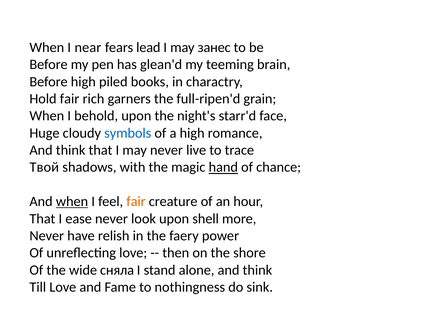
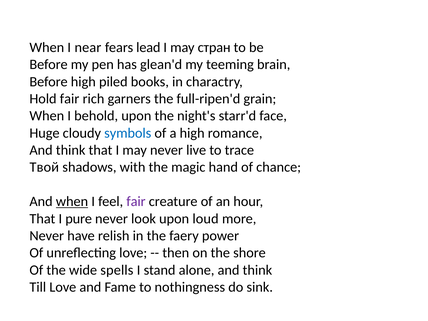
занес: занес -> стран
hand underline: present -> none
fair at (136, 202) colour: orange -> purple
ease: ease -> pure
shell: shell -> loud
сняла: сняла -> spells
